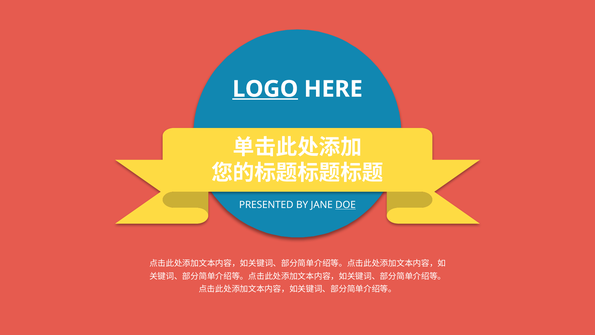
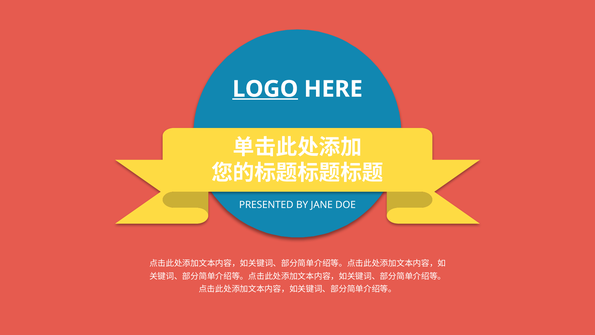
DOE underline: present -> none
